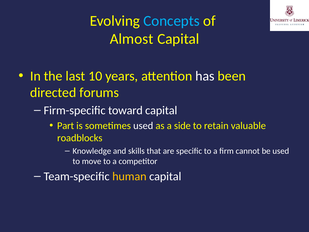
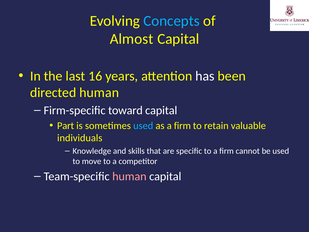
10: 10 -> 16
directed forums: forums -> human
used at (143, 126) colour: white -> light blue
as a side: side -> firm
roadblocks: roadblocks -> individuals
human at (129, 176) colour: yellow -> pink
